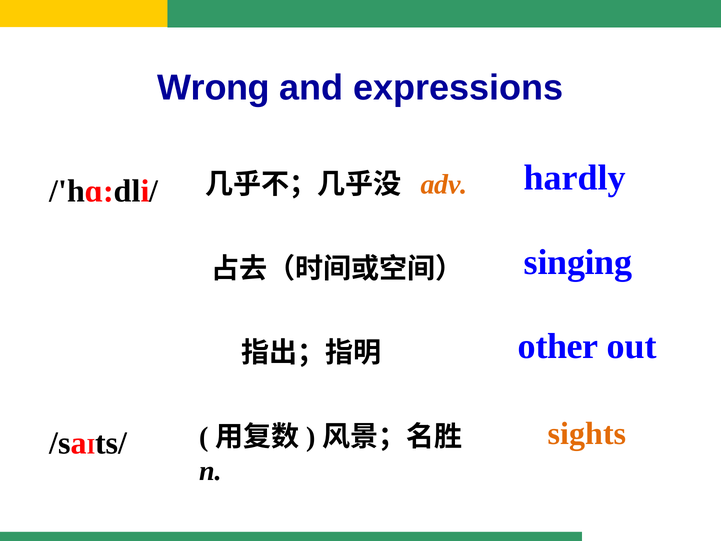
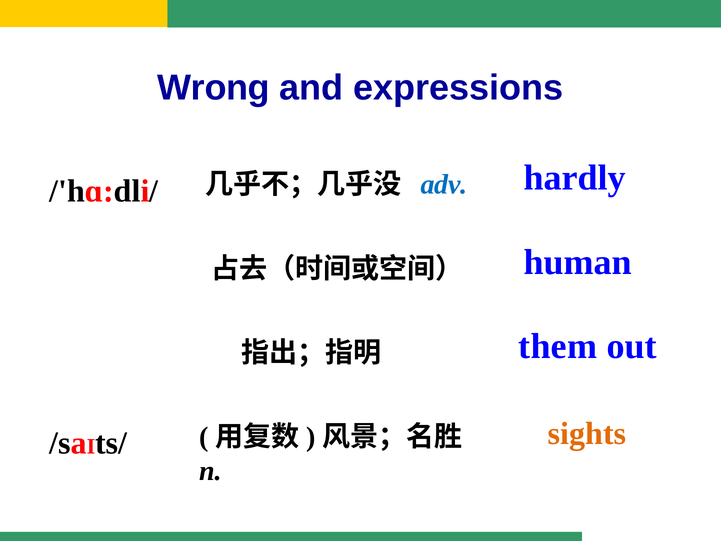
adv colour: orange -> blue
singing: singing -> human
other: other -> them
